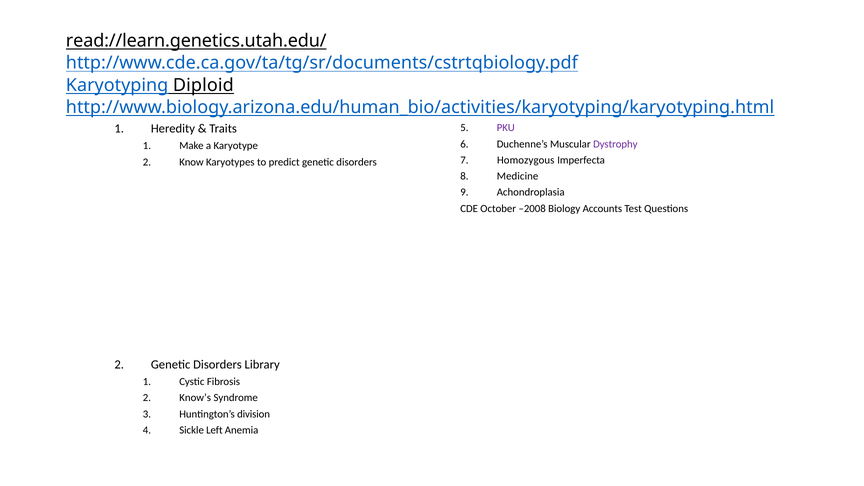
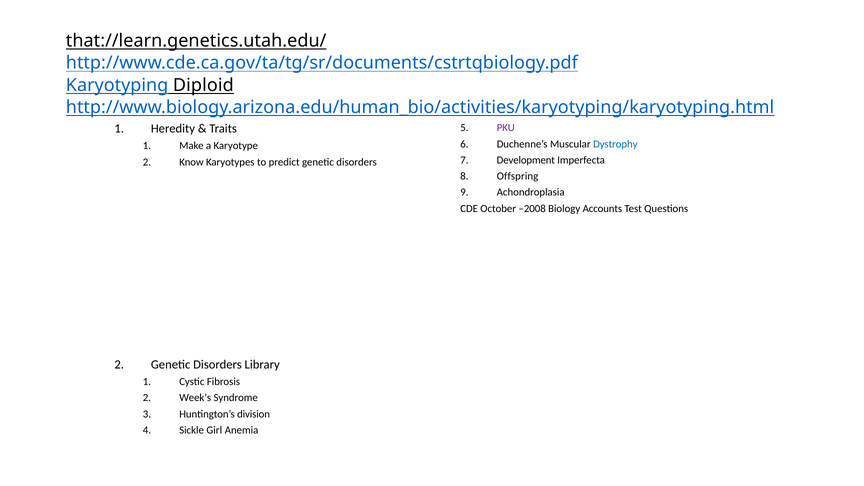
read://learn.genetics.utah.edu/: read://learn.genetics.utah.edu/ -> that://learn.genetics.utah.edu/
Dystrophy colour: purple -> blue
Homozygous: Homozygous -> Development
Medicine: Medicine -> Offspring
Know’s: Know’s -> Week’s
Left: Left -> Girl
